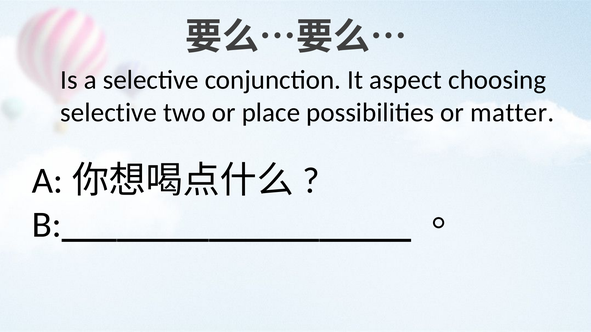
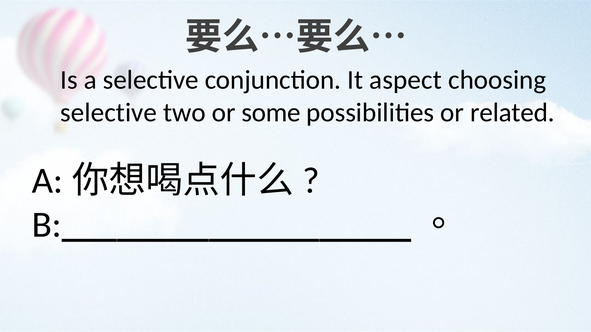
place: place -> some
matter: matter -> related
